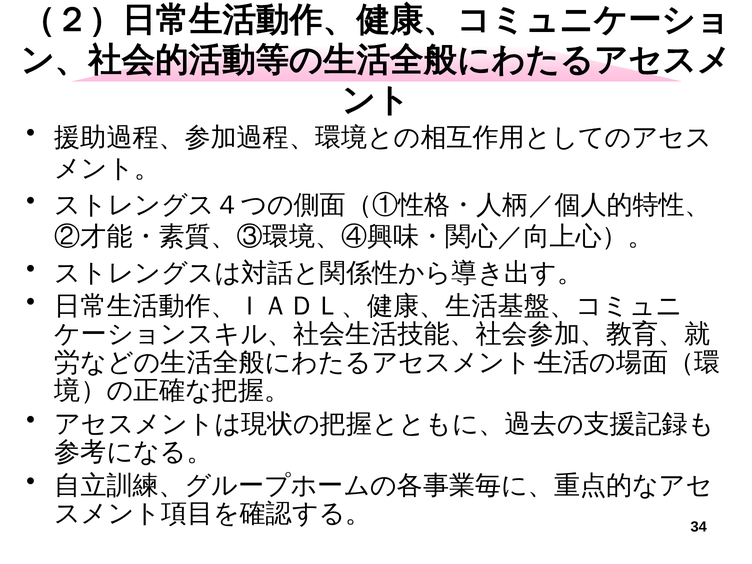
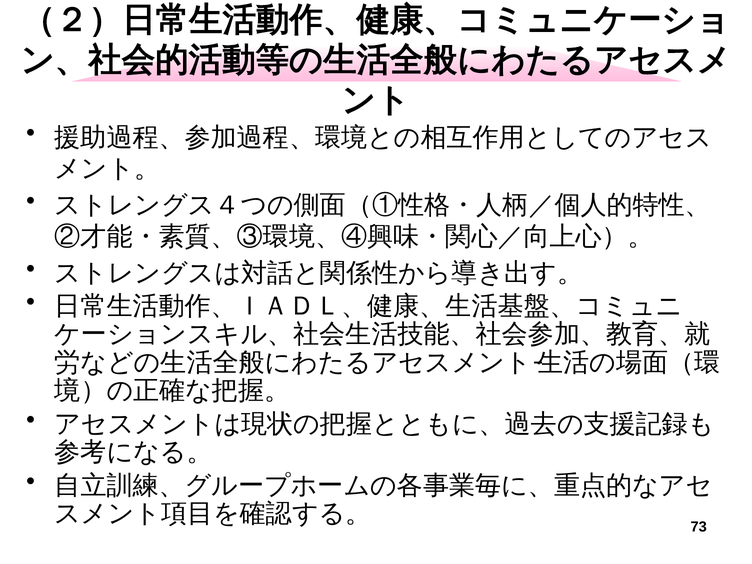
34: 34 -> 73
